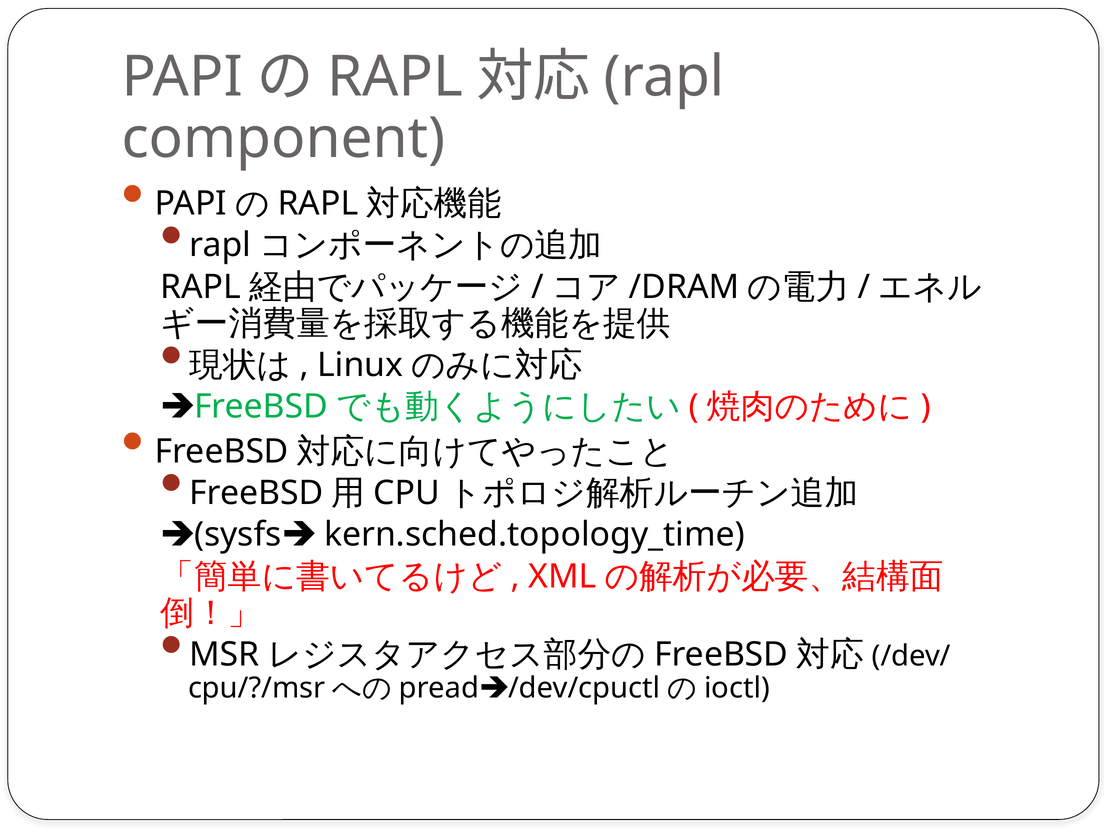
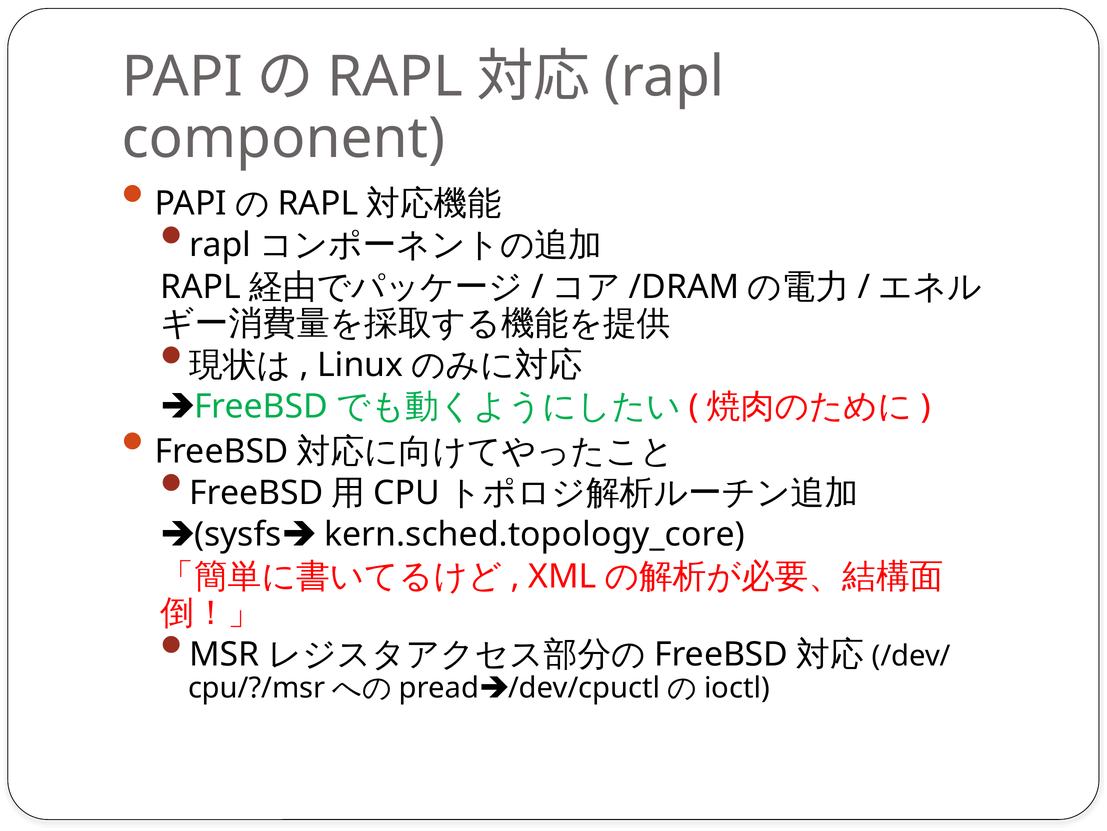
kern.sched.topology_time: kern.sched.topology_time -> kern.sched.topology_core
